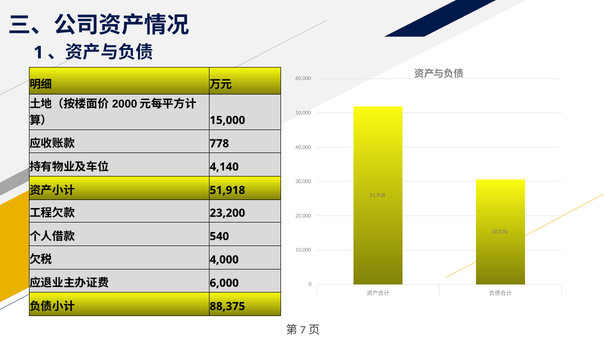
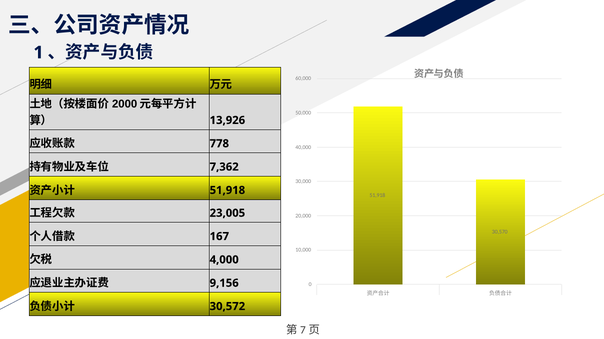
15,000: 15,000 -> 13,926
4,140: 4,140 -> 7,362
23,200: 23,200 -> 23,005
540: 540 -> 167
6,000: 6,000 -> 9,156
88,375: 88,375 -> 30,572
